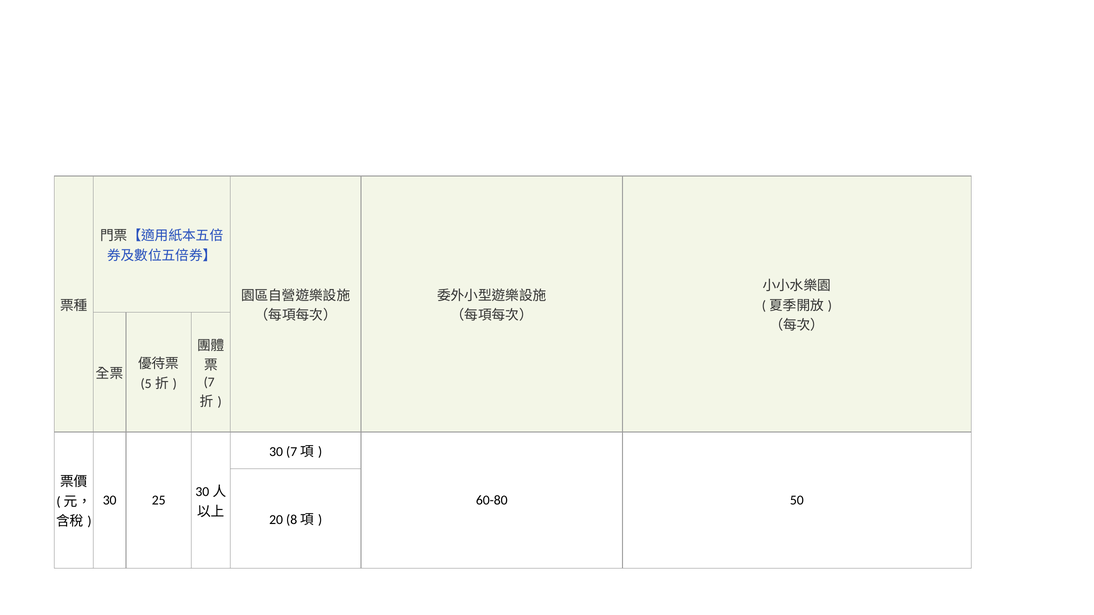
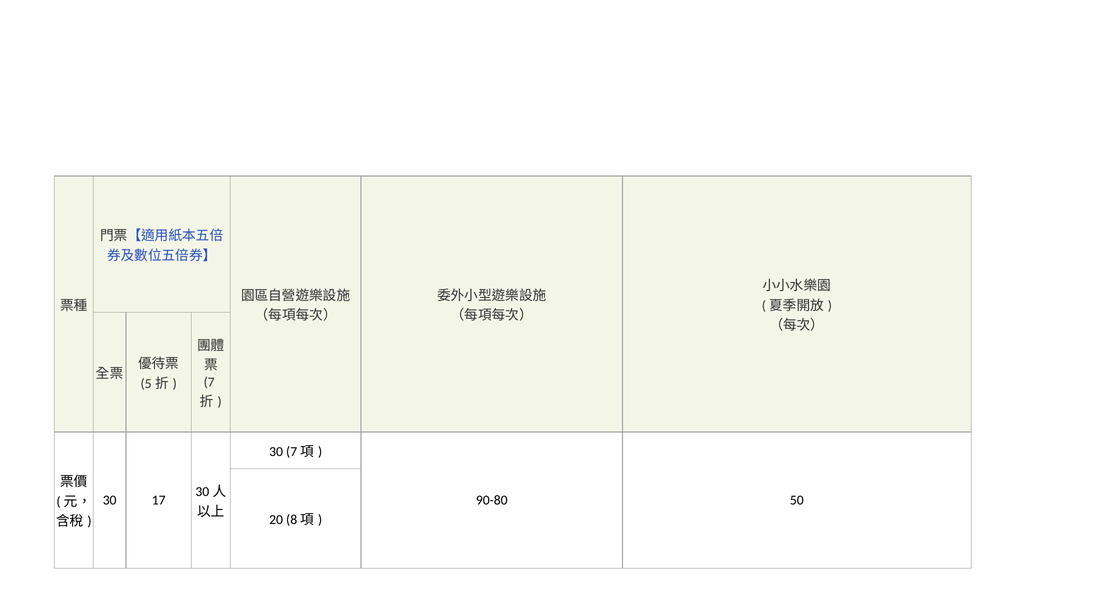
25: 25 -> 17
60-80: 60-80 -> 90-80
